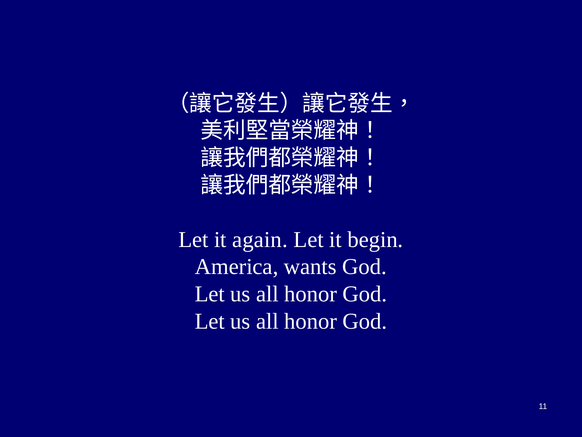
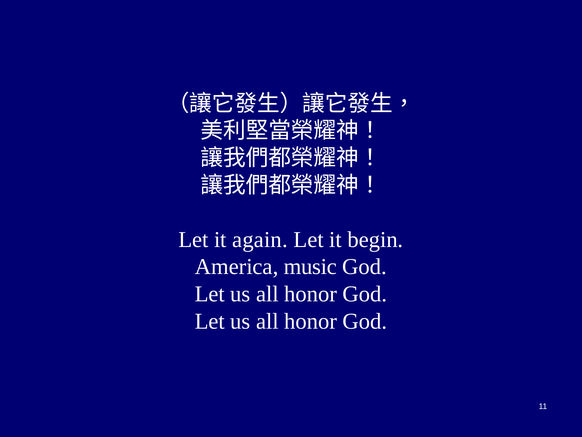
wants: wants -> music
